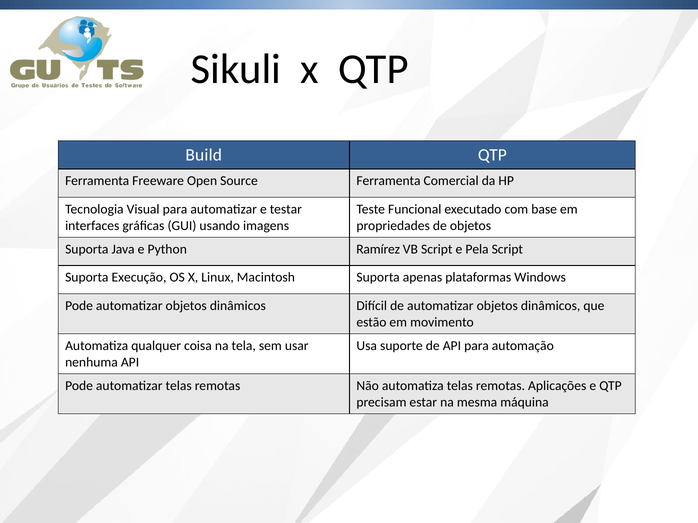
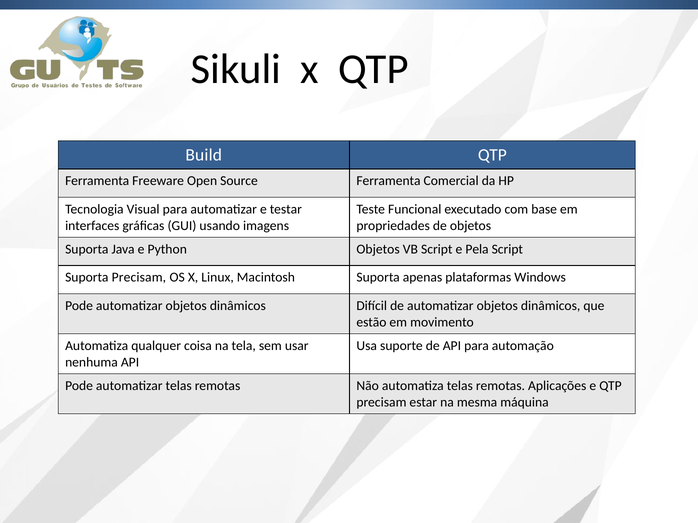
Python Ramírez: Ramírez -> Objetos
Suporta Execução: Execução -> Precisam
